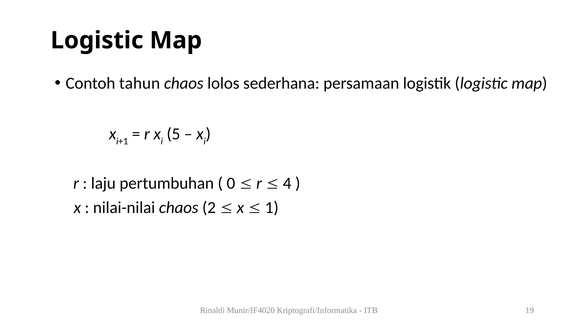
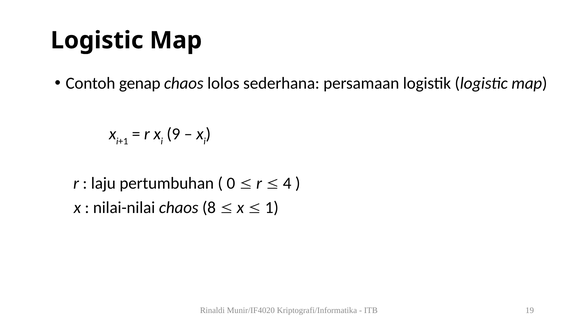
tahun: tahun -> genap
5: 5 -> 9
2: 2 -> 8
